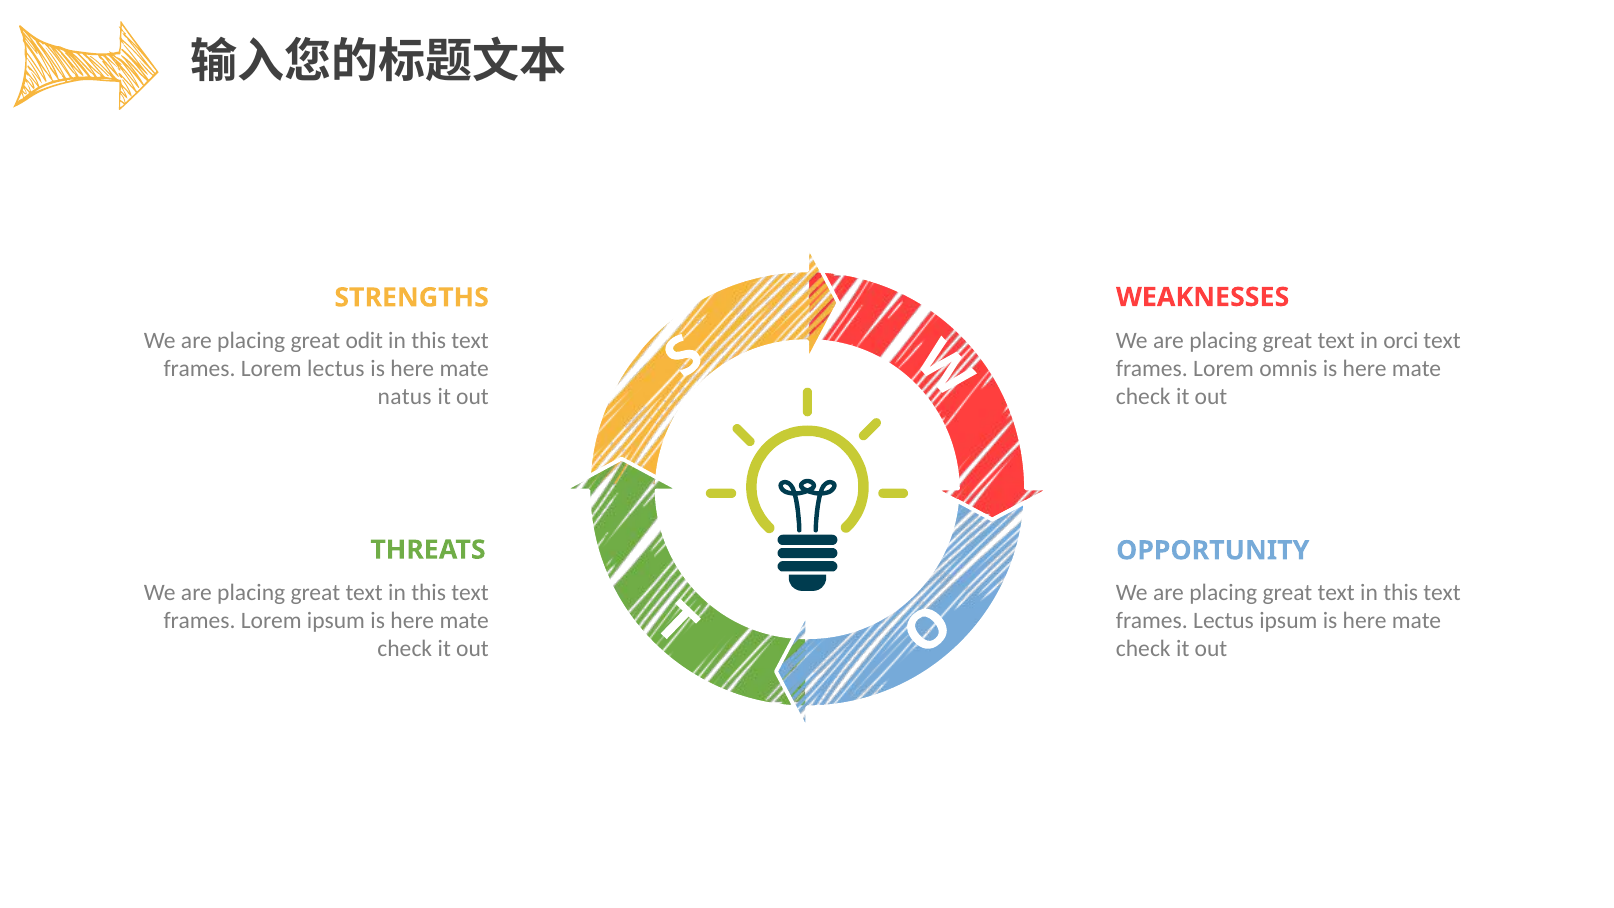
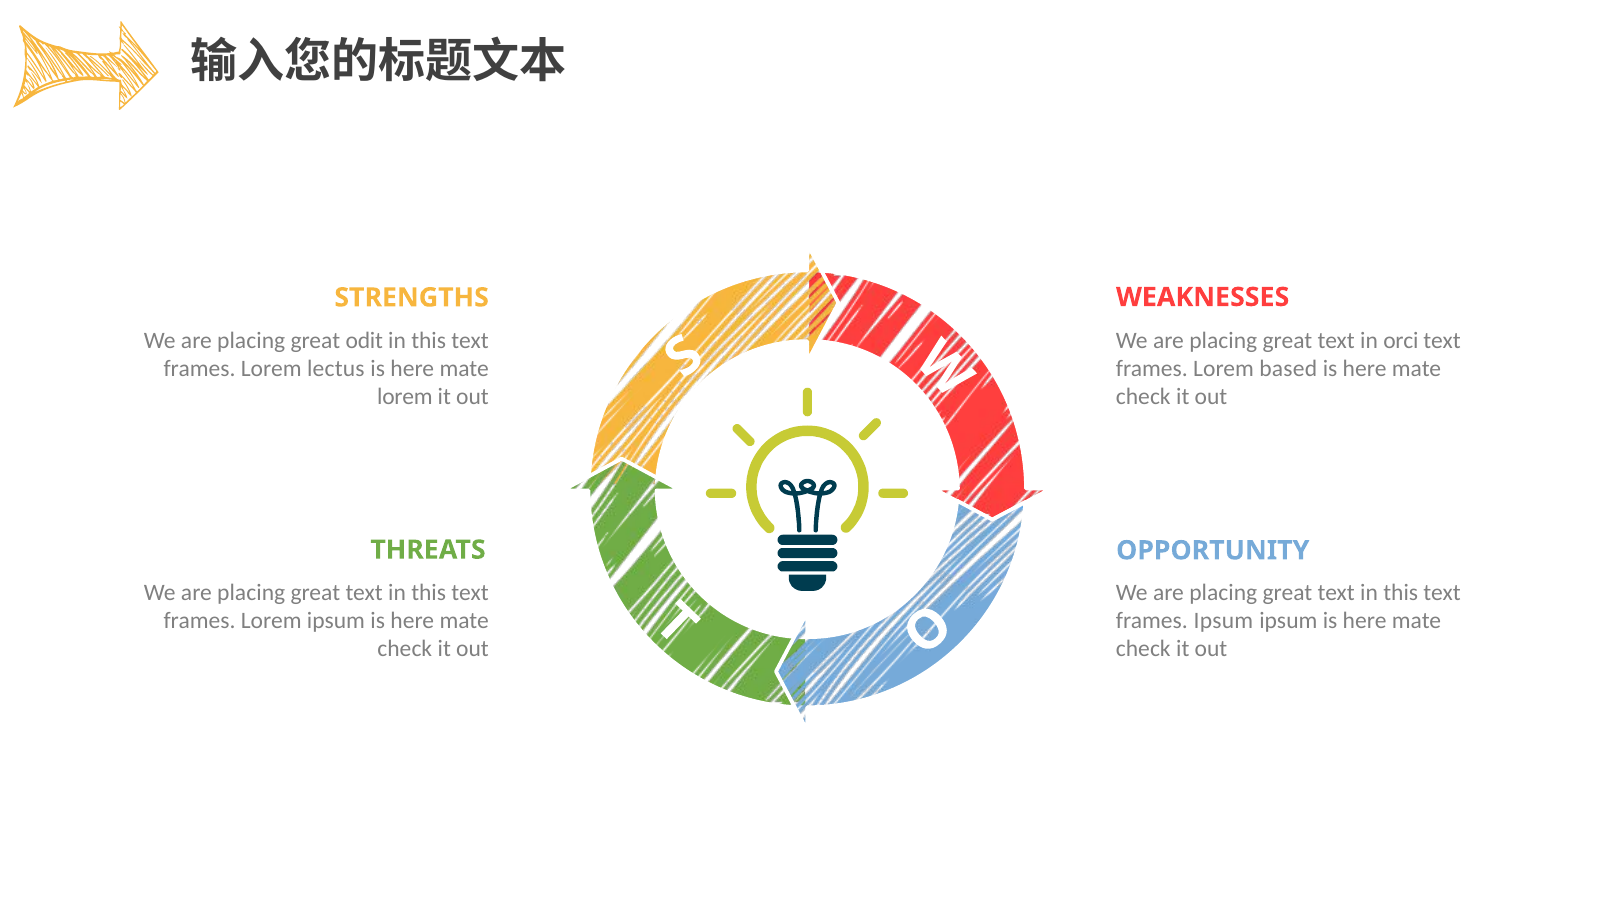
omnis: omnis -> based
natus at (405, 397): natus -> lorem
frames Lectus: Lectus -> Ipsum
